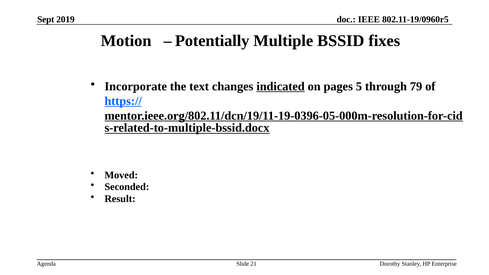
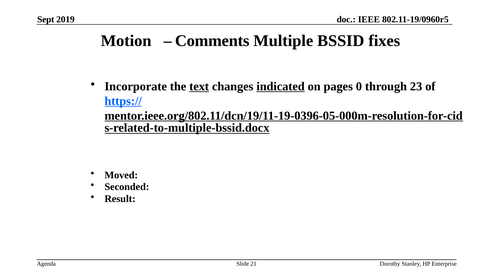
Potentially: Potentially -> Comments
text underline: none -> present
5: 5 -> 0
79: 79 -> 23
